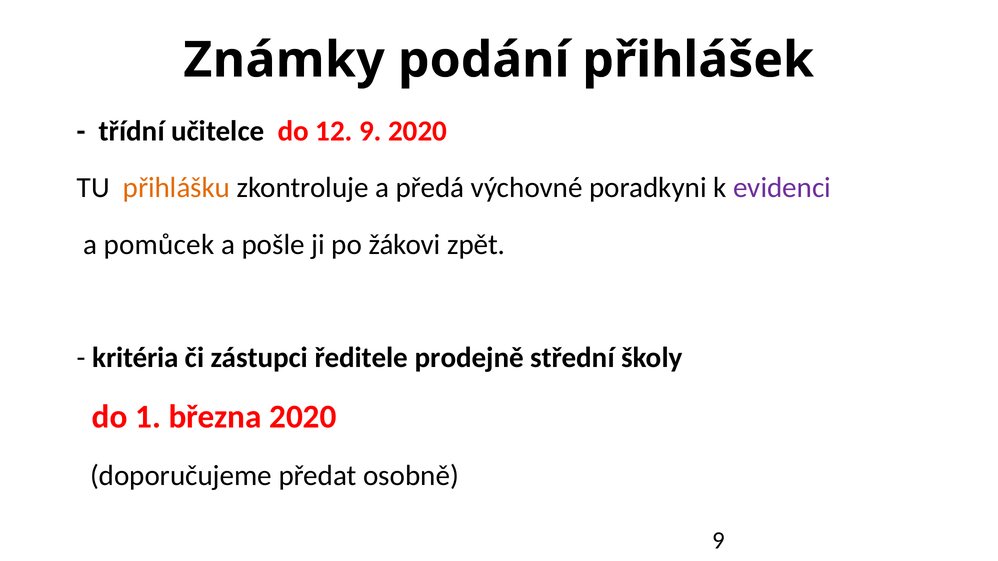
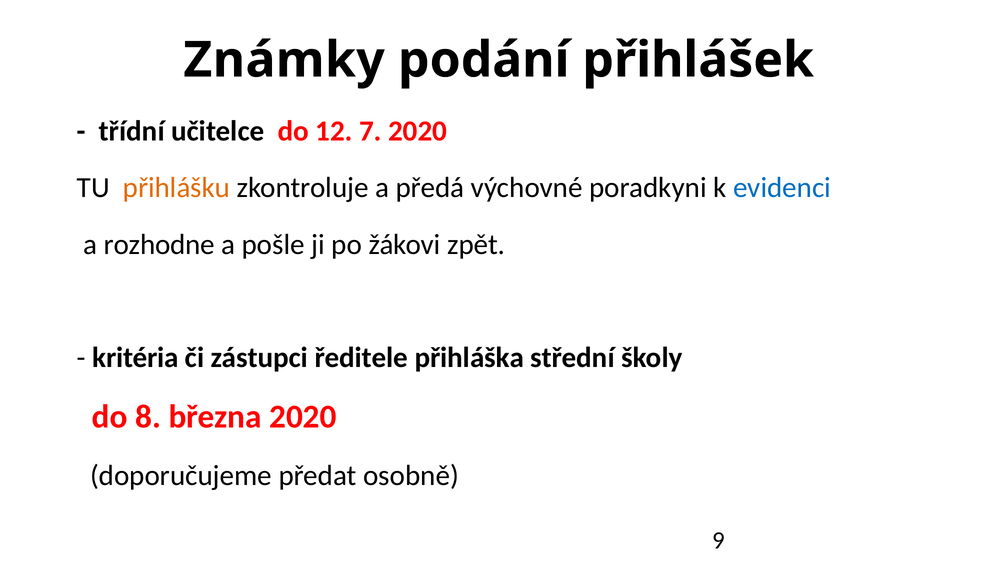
12 9: 9 -> 7
evidenci colour: purple -> blue
pomůcek: pomůcek -> rozhodne
prodejně: prodejně -> přihláška
1: 1 -> 8
